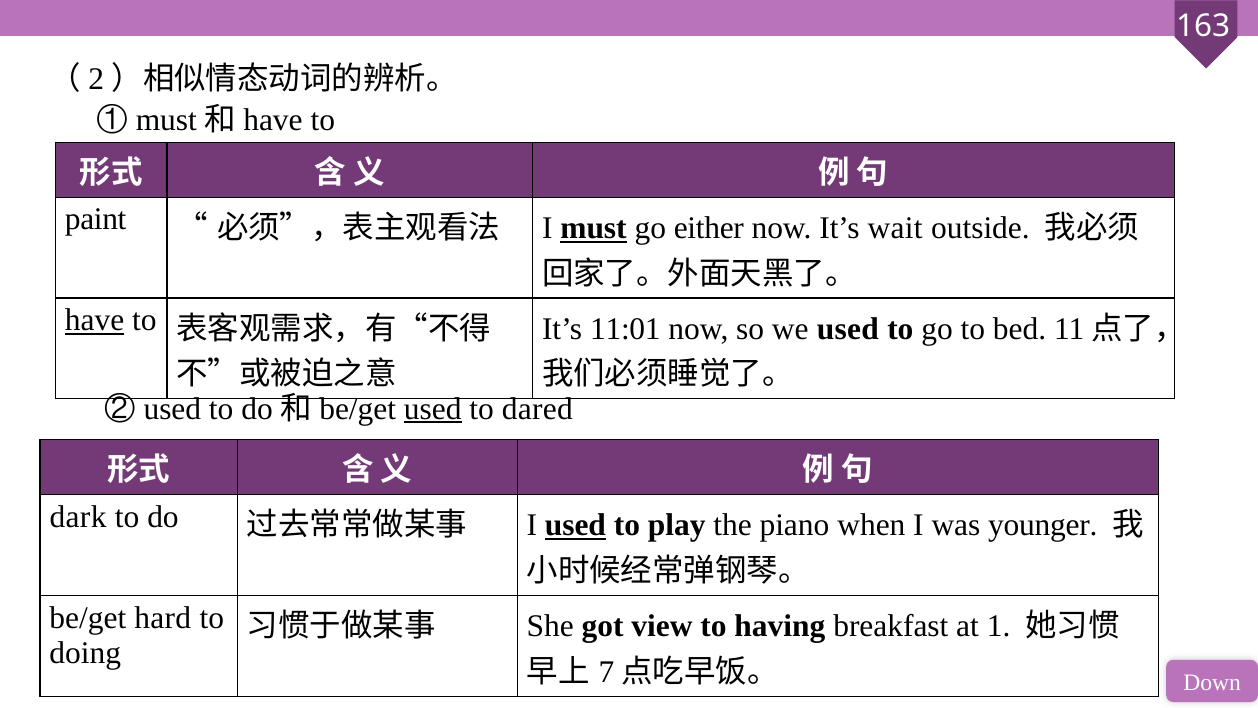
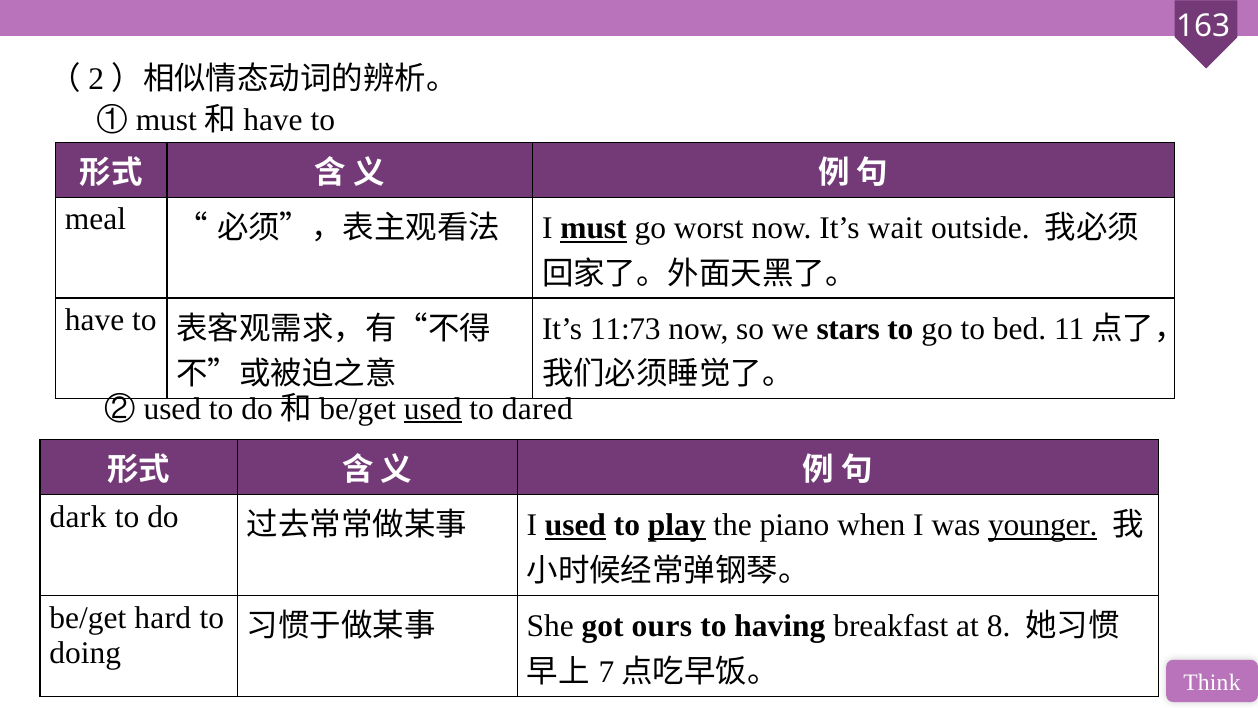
paint: paint -> meal
either: either -> worst
have underline: present -> none
11:01: 11:01 -> 11:73
we used: used -> stars
play underline: none -> present
younger underline: none -> present
view: view -> ours
1: 1 -> 8
Down: Down -> Think
